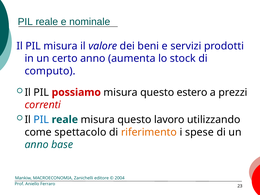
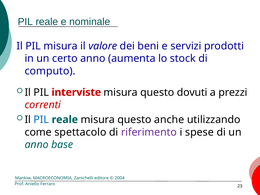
possiamo: possiamo -> interviste
estero: estero -> dovuti
lavoro: lavoro -> anche
riferimento colour: orange -> purple
